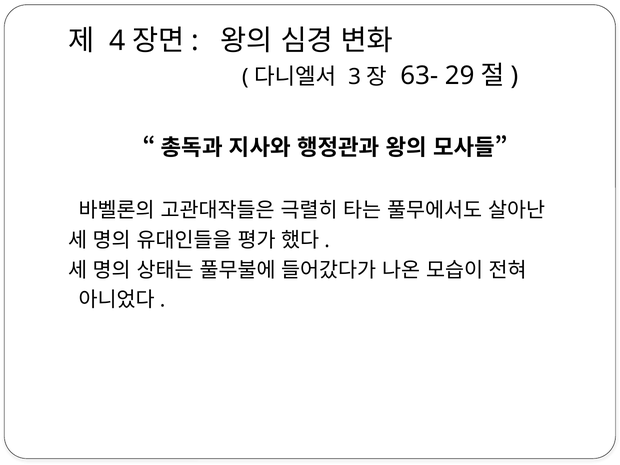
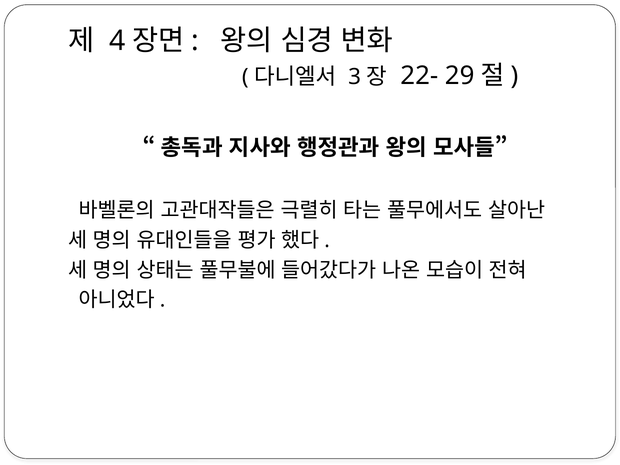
63-: 63- -> 22-
